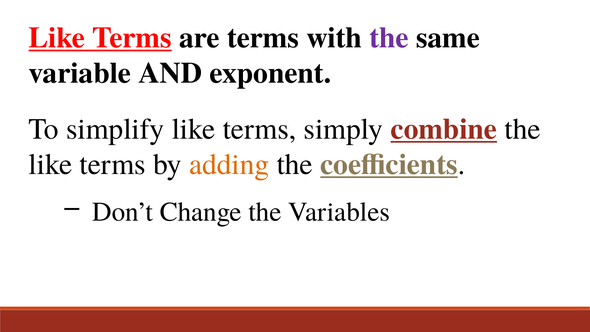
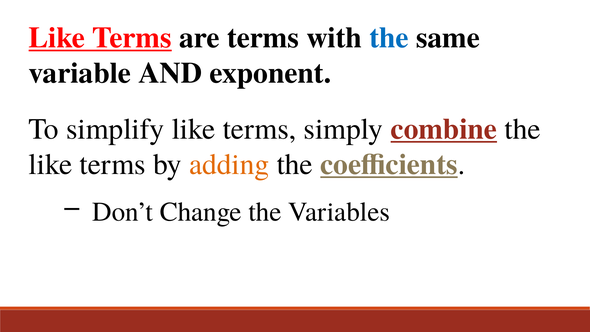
the at (389, 38) colour: purple -> blue
